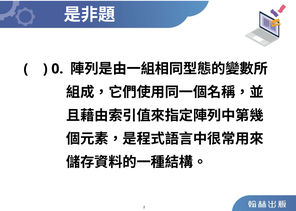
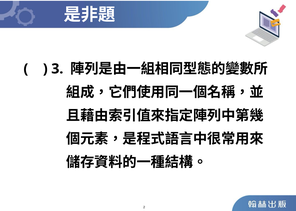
0: 0 -> 3
